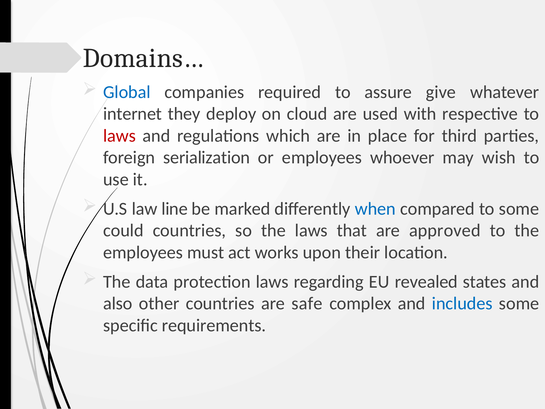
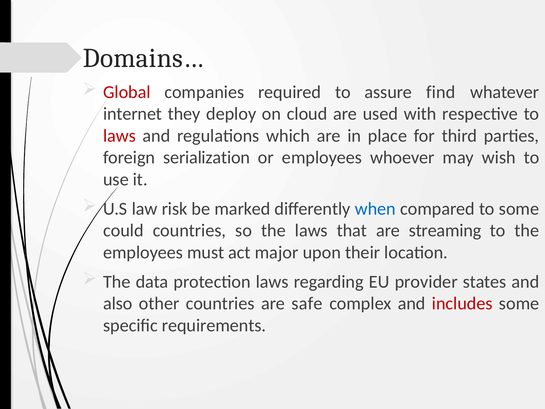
Global colour: blue -> red
give: give -> find
line: line -> risk
approved: approved -> streaming
works: works -> major
revealed: revealed -> provider
includes colour: blue -> red
